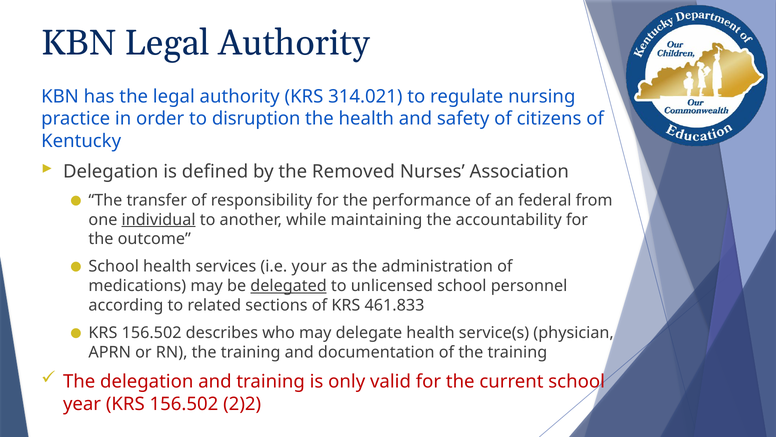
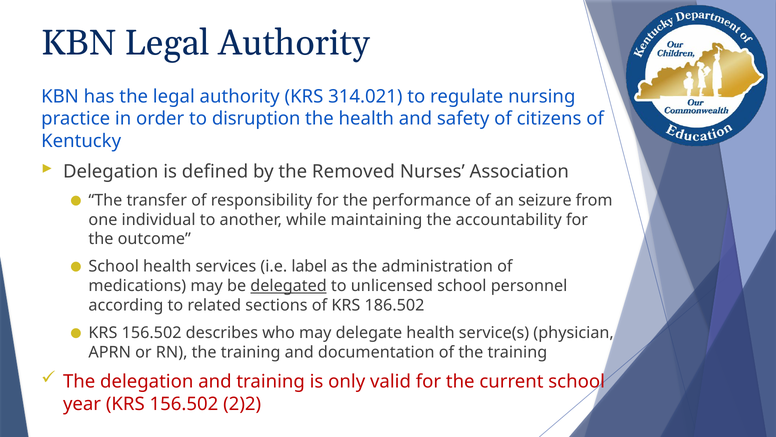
federal: federal -> seizure
individual underline: present -> none
your: your -> label
461.833: 461.833 -> 186.502
